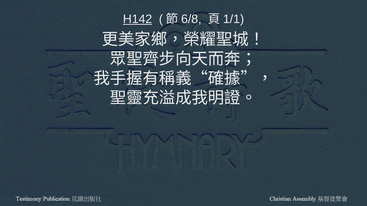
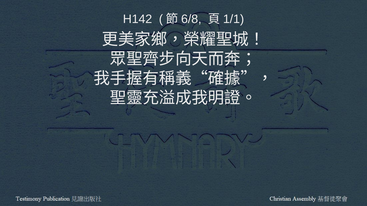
H142 underline: present -> none
